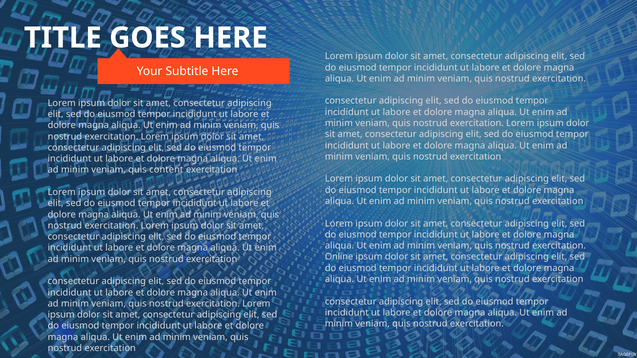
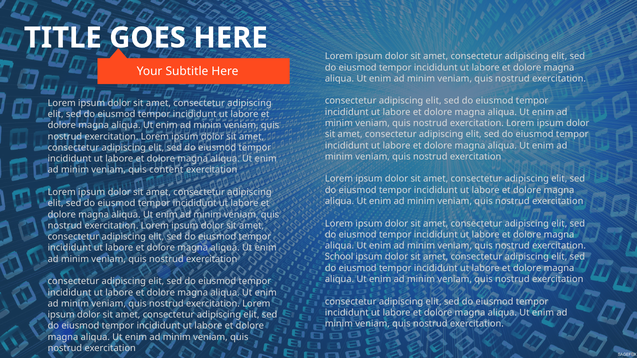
Online: Online -> School
